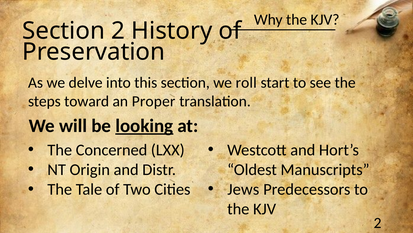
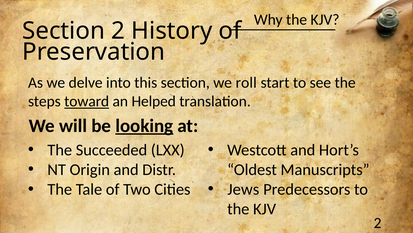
toward underline: none -> present
Proper: Proper -> Helped
Concerned: Concerned -> Succeeded
